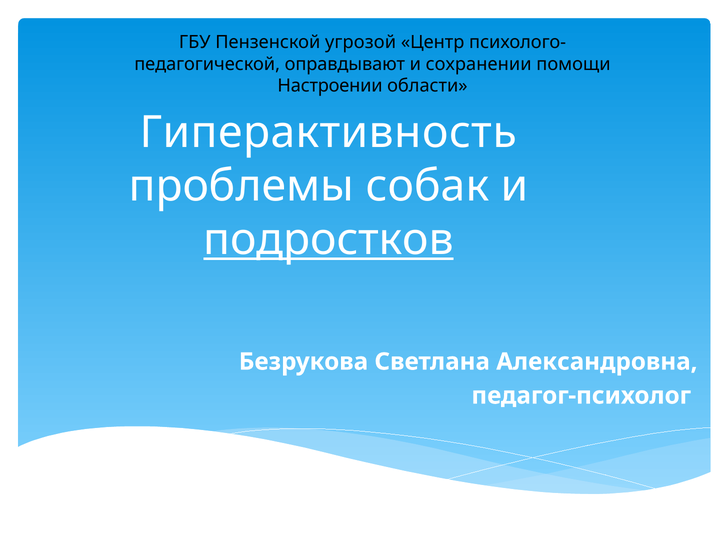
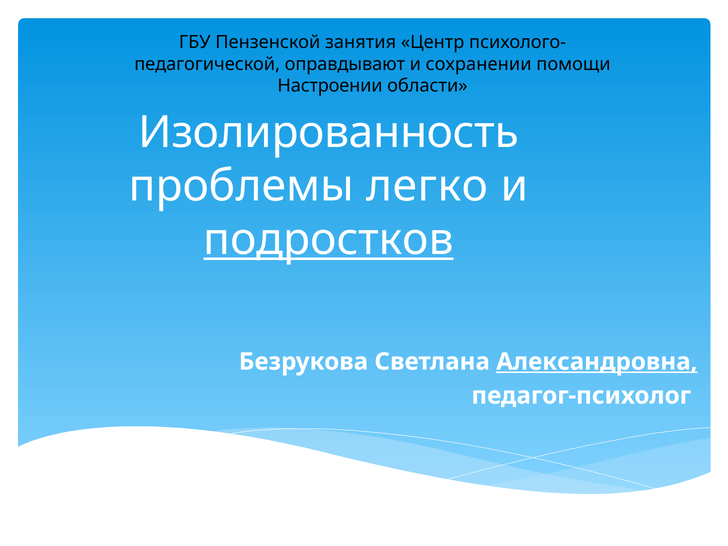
угрозой: угрозой -> занятия
Гиперактивность: Гиперактивность -> Изолированность
собак: собак -> легко
Александровна underline: none -> present
